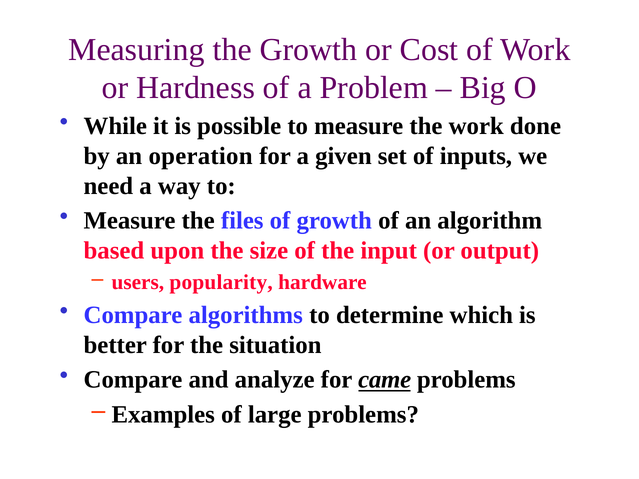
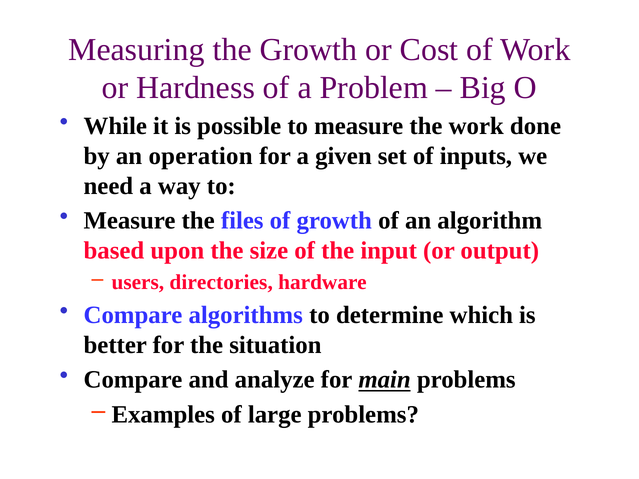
popularity: popularity -> directories
came: came -> main
